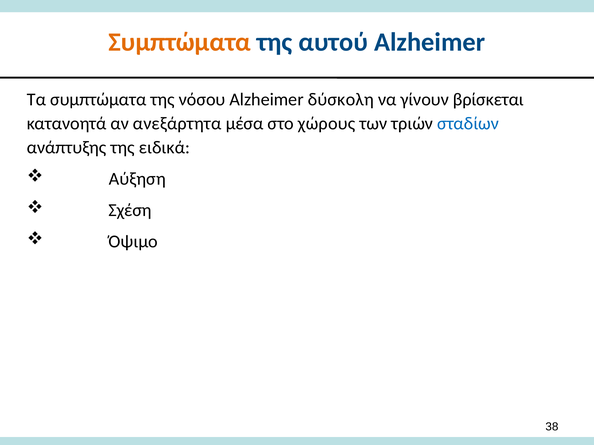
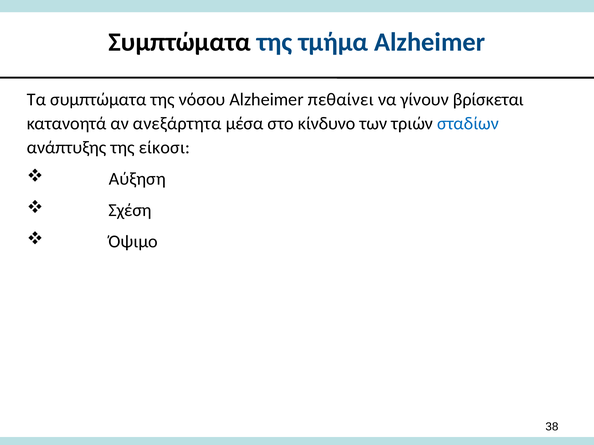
Συμπτώματα at (180, 42) colour: orange -> black
αυτού: αυτού -> τμήμα
δύσκολη: δύσκολη -> πεθαίνει
χώρους: χώρους -> κίνδυνο
ειδικά: ειδικά -> είκοσι
